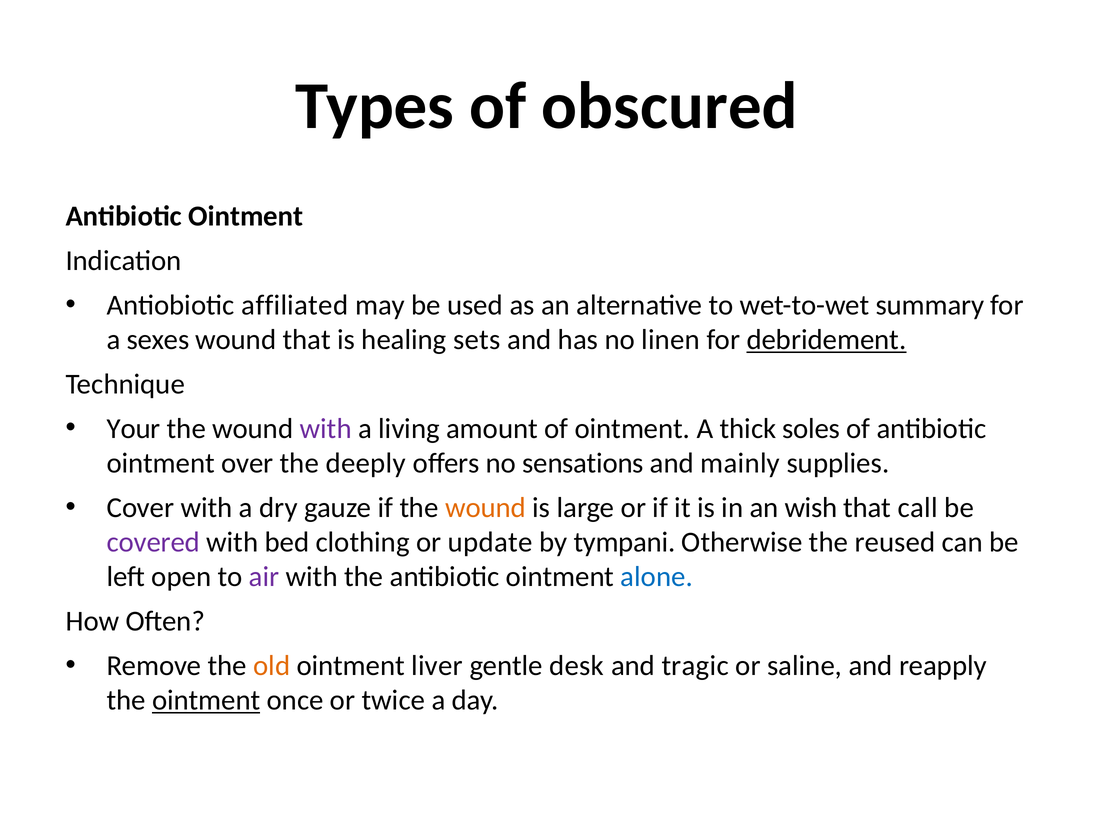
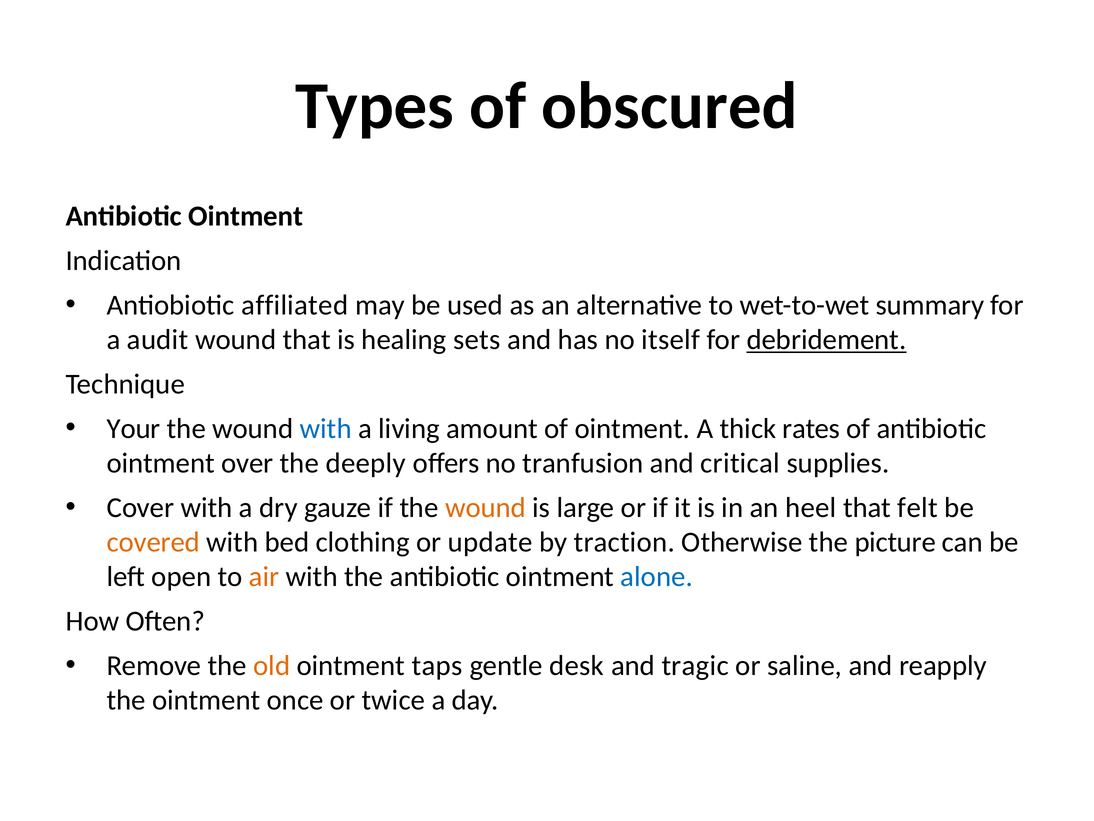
sexes: sexes -> audit
linen: linen -> itself
with at (326, 428) colour: purple -> blue
soles: soles -> rates
sensations: sensations -> tranfusion
mainly: mainly -> critical
wish: wish -> heel
call: call -> felt
covered colour: purple -> orange
tympani: tympani -> traction
reused: reused -> picture
air colour: purple -> orange
liver: liver -> taps
ointment at (206, 700) underline: present -> none
